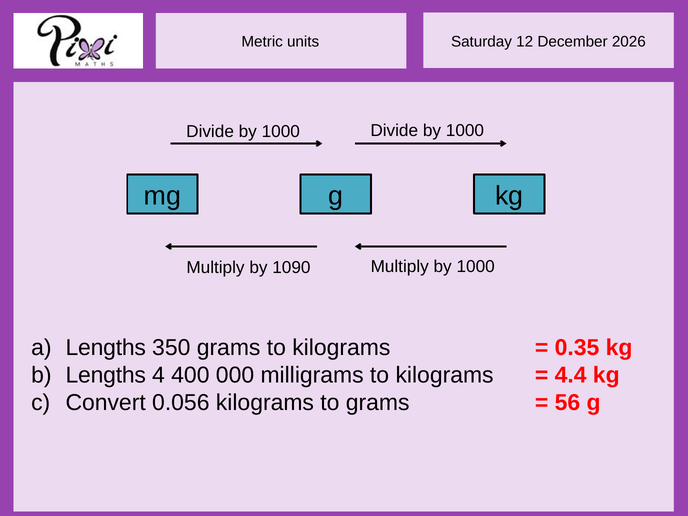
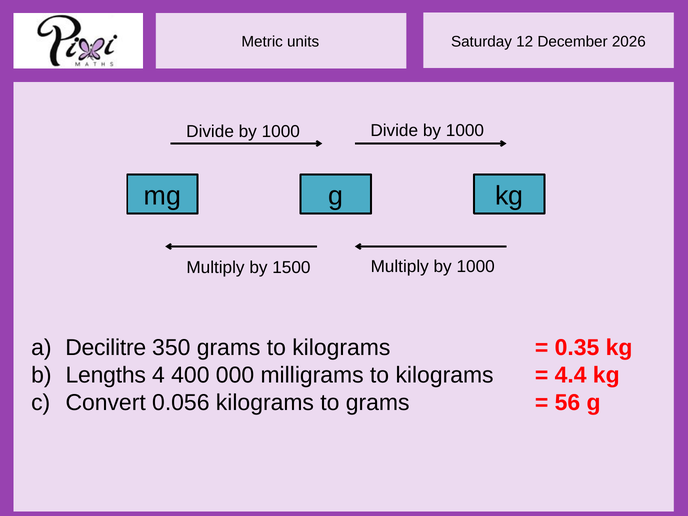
1090: 1090 -> 1500
Lengths at (106, 348): Lengths -> Decilitre
